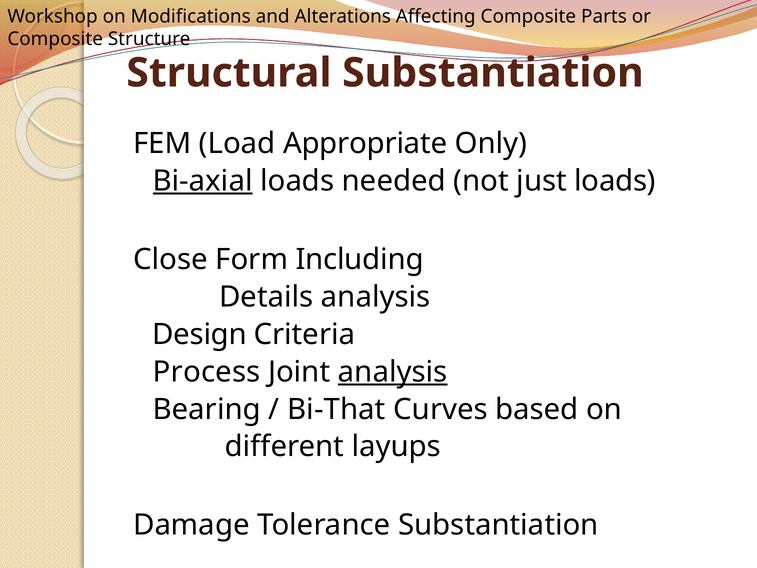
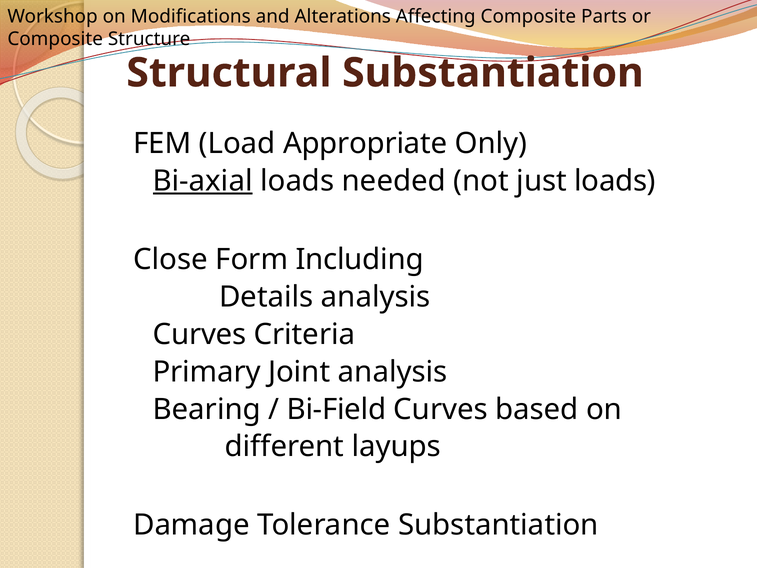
Design at (200, 334): Design -> Curves
Process: Process -> Primary
analysis at (393, 372) underline: present -> none
Bi-That: Bi-That -> Bi-Field
